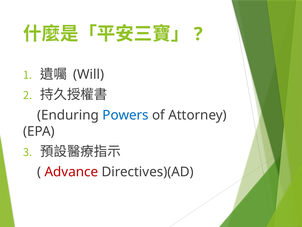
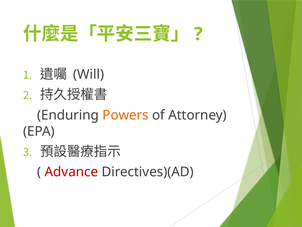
Powers colour: blue -> orange
